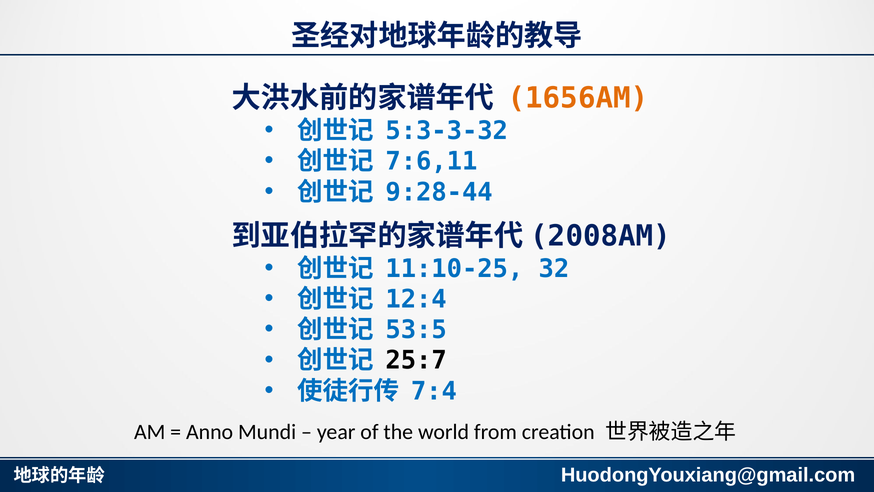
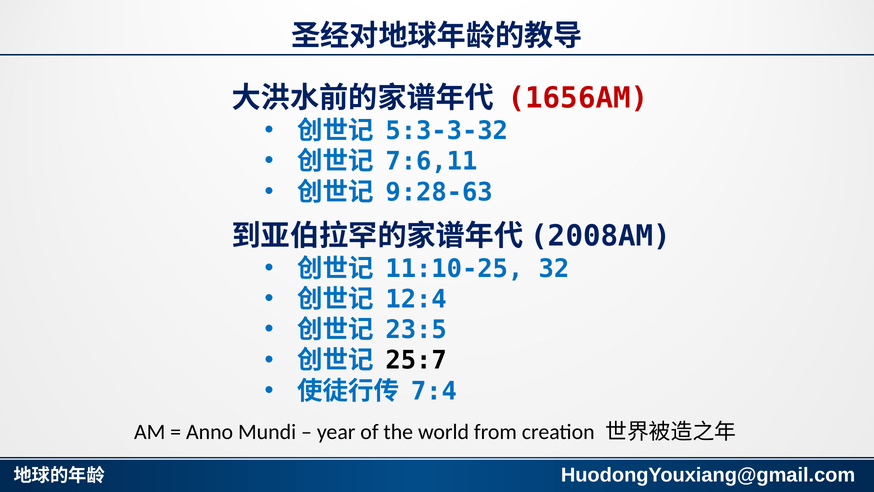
1656AM colour: orange -> red
9:28-44: 9:28-44 -> 9:28-63
53:5: 53:5 -> 23:5
